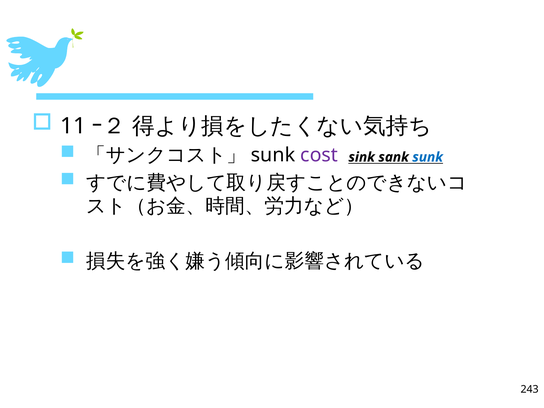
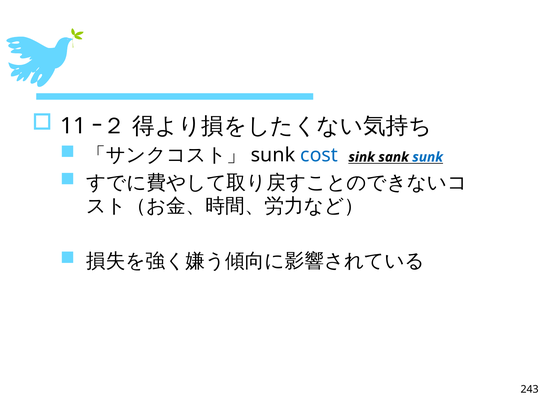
cost colour: purple -> blue
